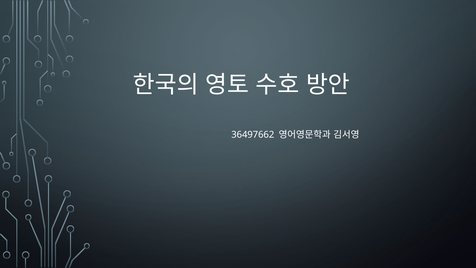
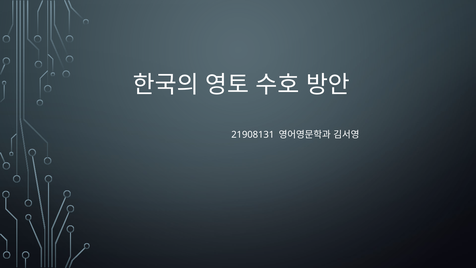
36497662: 36497662 -> 21908131
